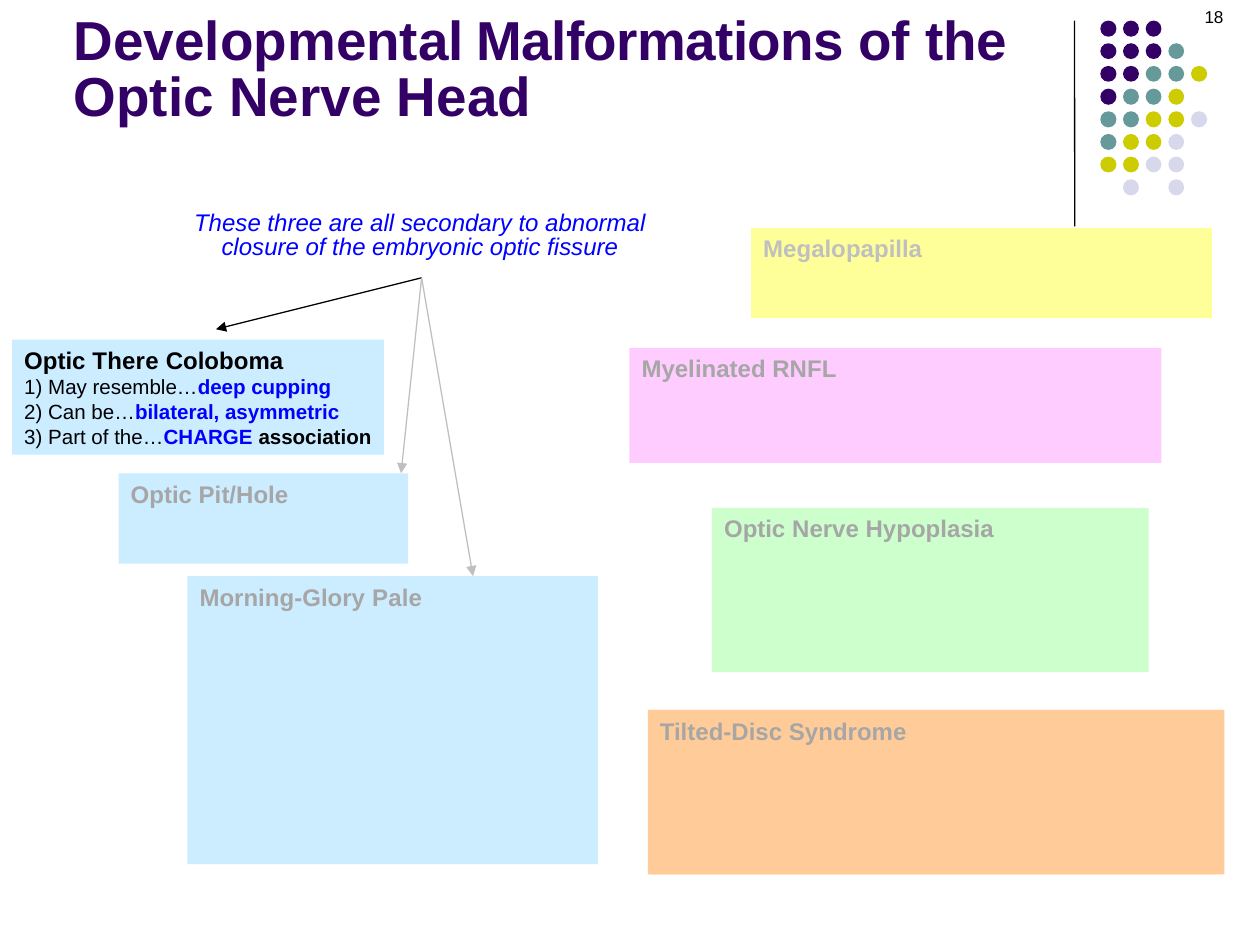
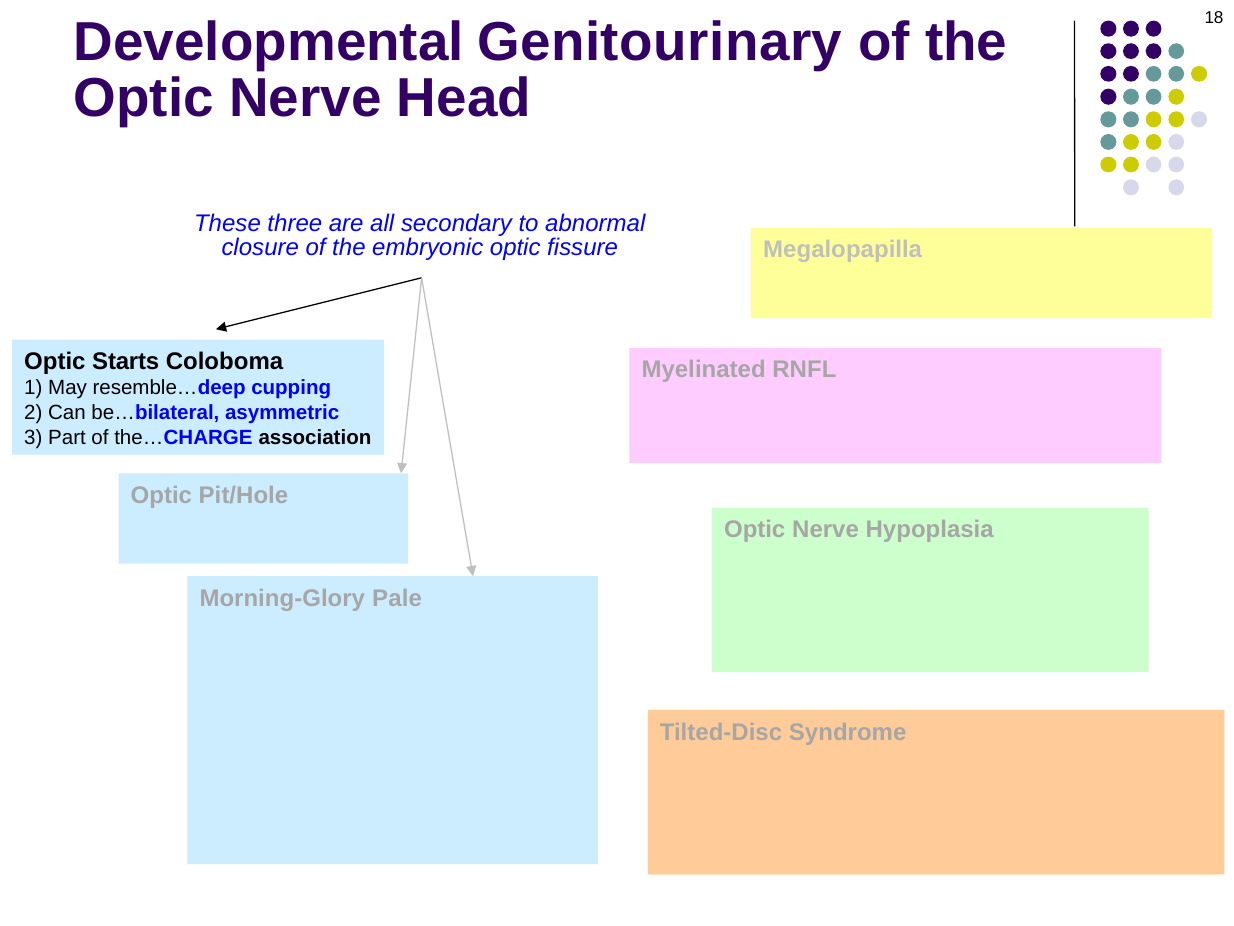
Malformations: Malformations -> Genitourinary
Optic There: There -> Starts
